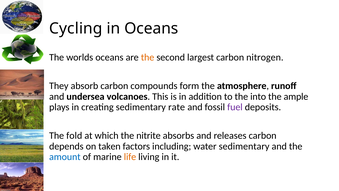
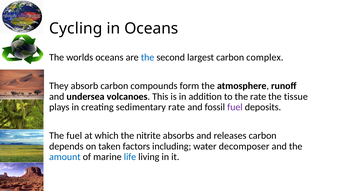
the at (148, 57) colour: orange -> blue
nitrogen: nitrogen -> complex
the into: into -> rate
ample: ample -> tissue
The fold: fold -> fuel
water sedimentary: sedimentary -> decomposer
life colour: orange -> blue
